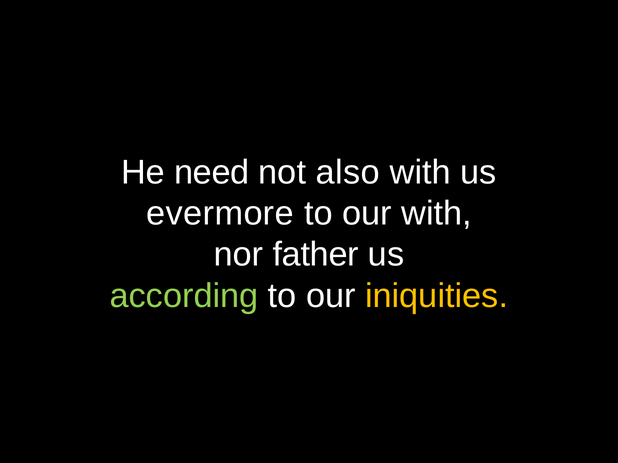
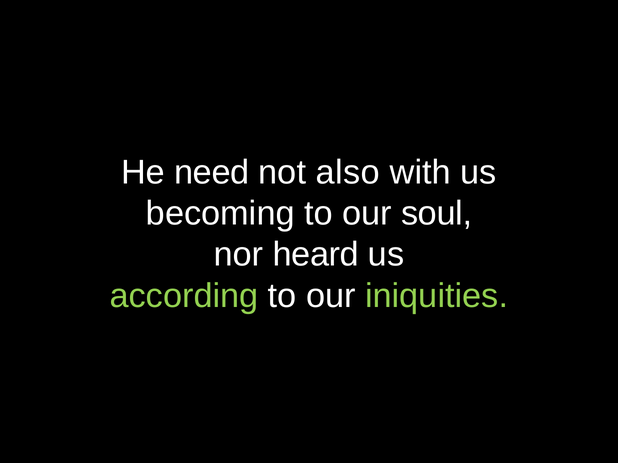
evermore: evermore -> becoming
our with: with -> soul
father: father -> heard
iniquities colour: yellow -> light green
